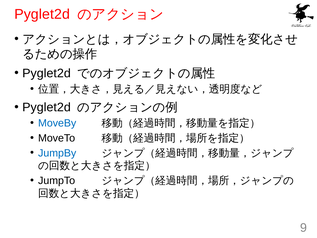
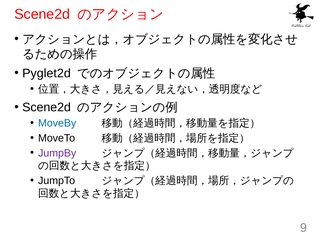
Pyglet2d at (42, 14): Pyglet2d -> Scene2d
Pyglet2d at (46, 107): Pyglet2d -> Scene2d
JumpBy colour: blue -> purple
